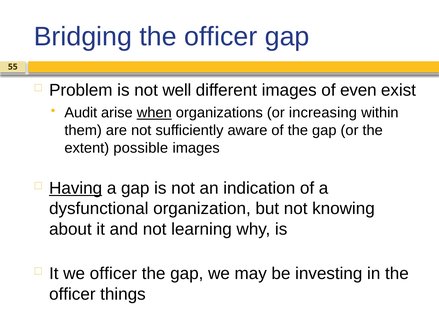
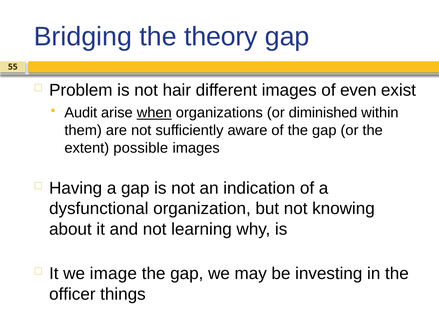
Bridging the officer: officer -> theory
well: well -> hair
increasing: increasing -> diminished
Having underline: present -> none
we officer: officer -> image
